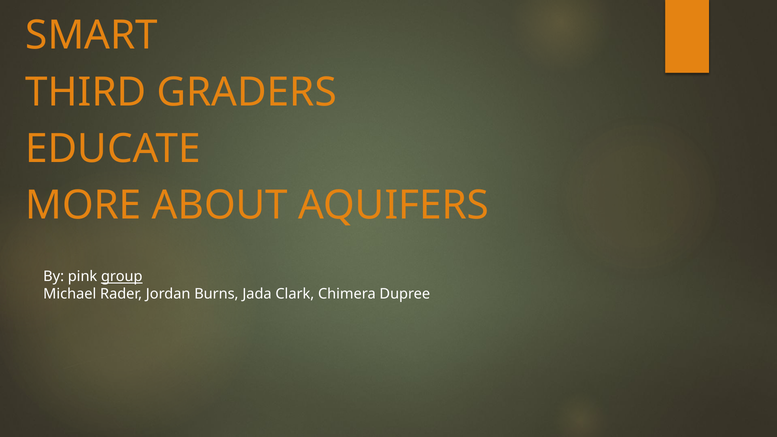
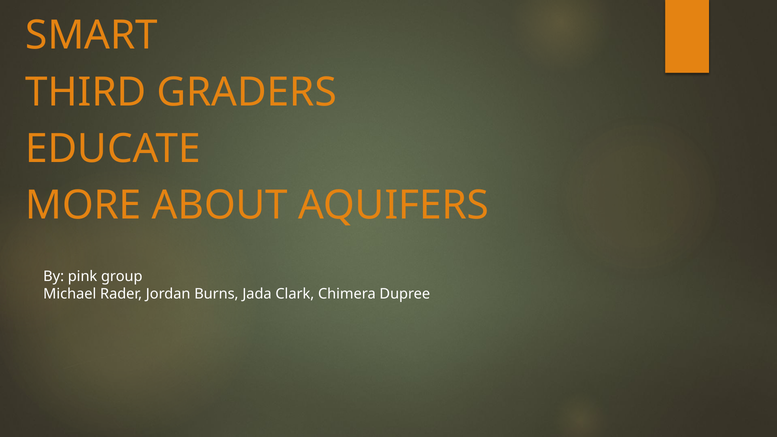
group underline: present -> none
